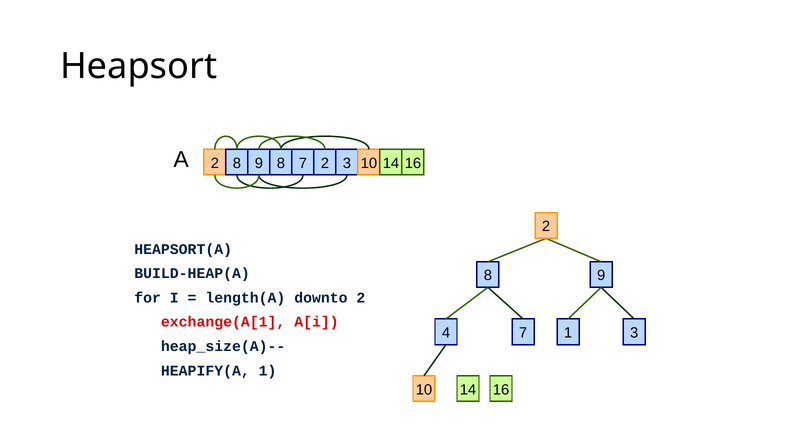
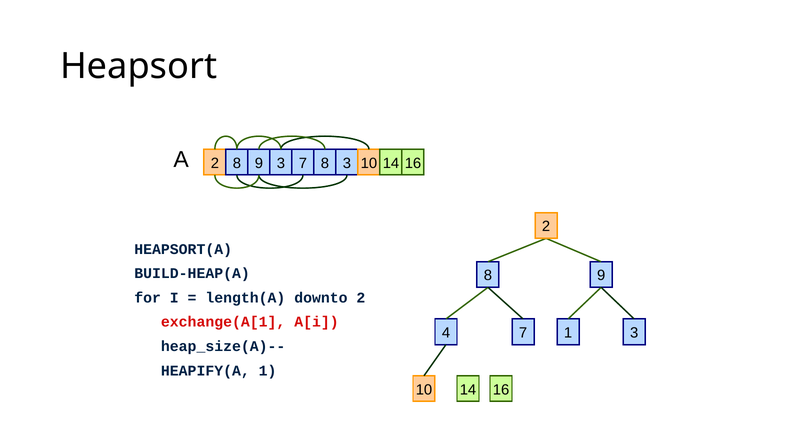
9 8: 8 -> 3
7 2: 2 -> 8
